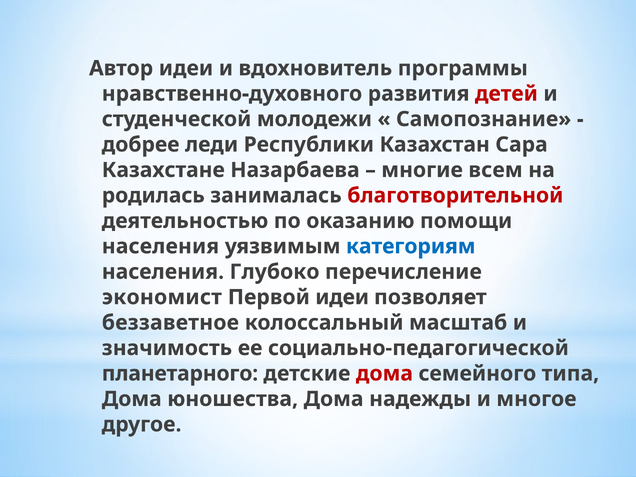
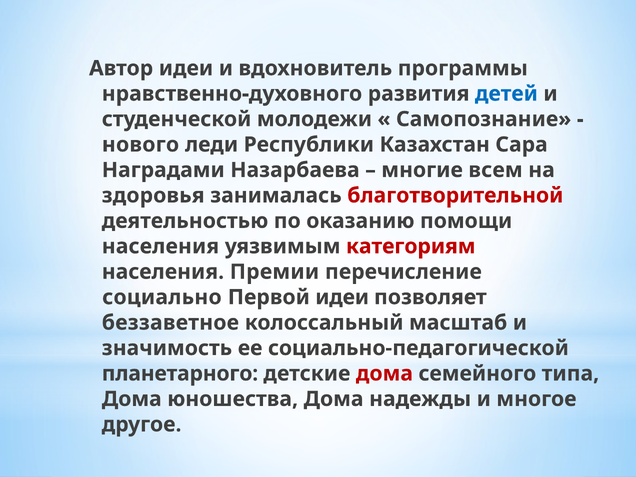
детей colour: red -> blue
добрее: добрее -> нового
Казахстане: Казахстане -> Наградами
родилась: родилась -> здоровья
категориям colour: blue -> red
Глубоко: Глубоко -> Премии
экономист: экономист -> социально
